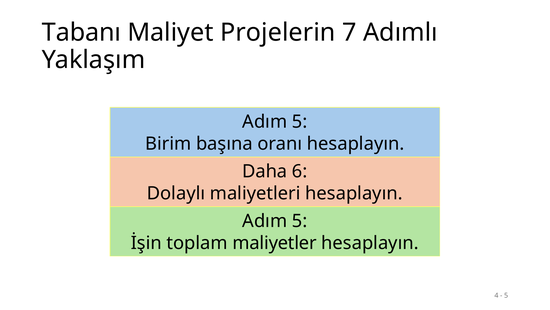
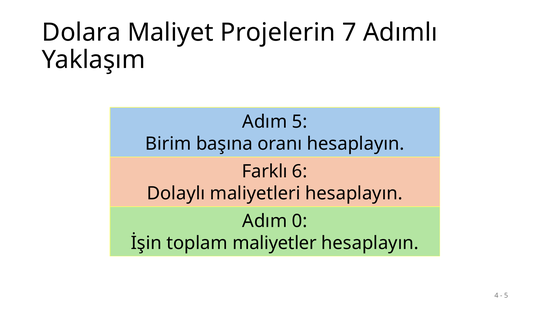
Tabanı: Tabanı -> Dolara
Daha: Daha -> Farklı
5 at (300, 220): 5 -> 0
